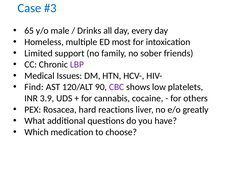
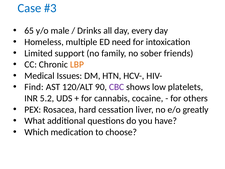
most: most -> need
LBP colour: purple -> orange
3.9: 3.9 -> 5.2
reactions: reactions -> cessation
